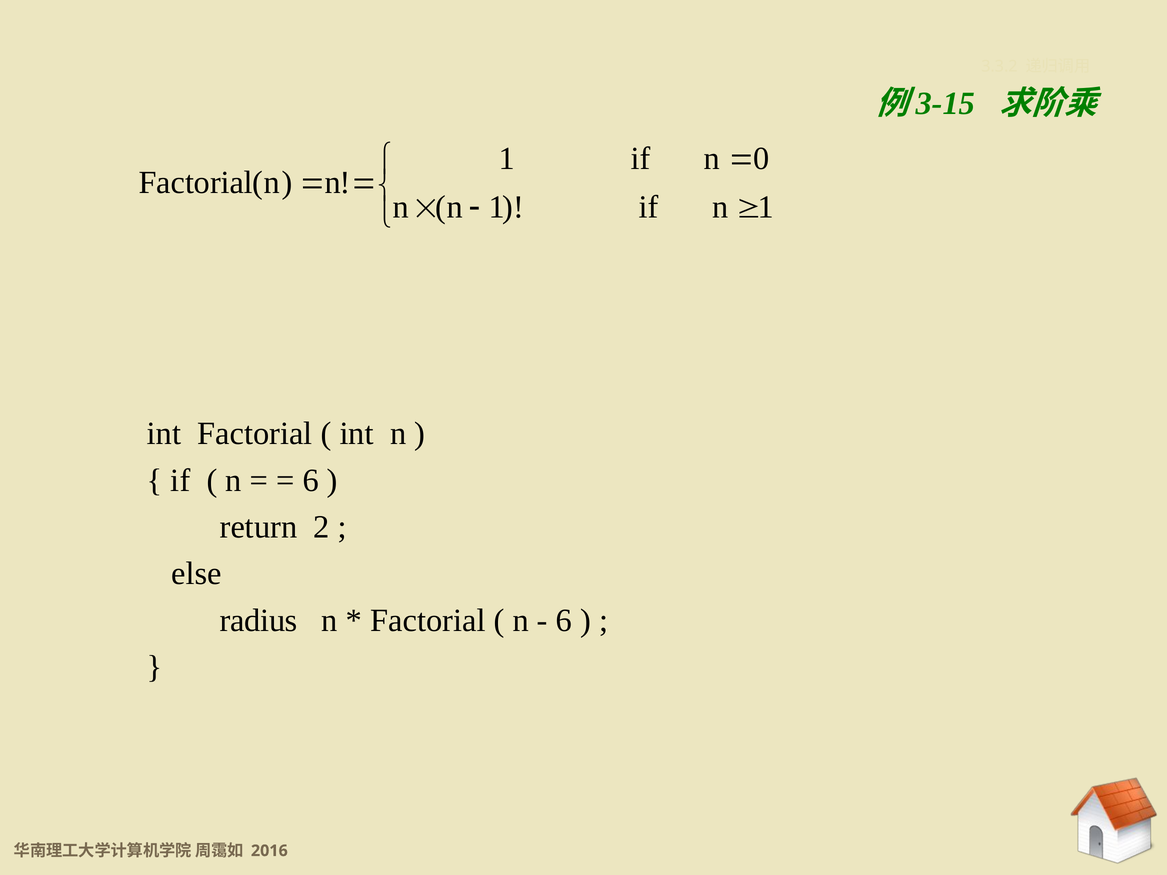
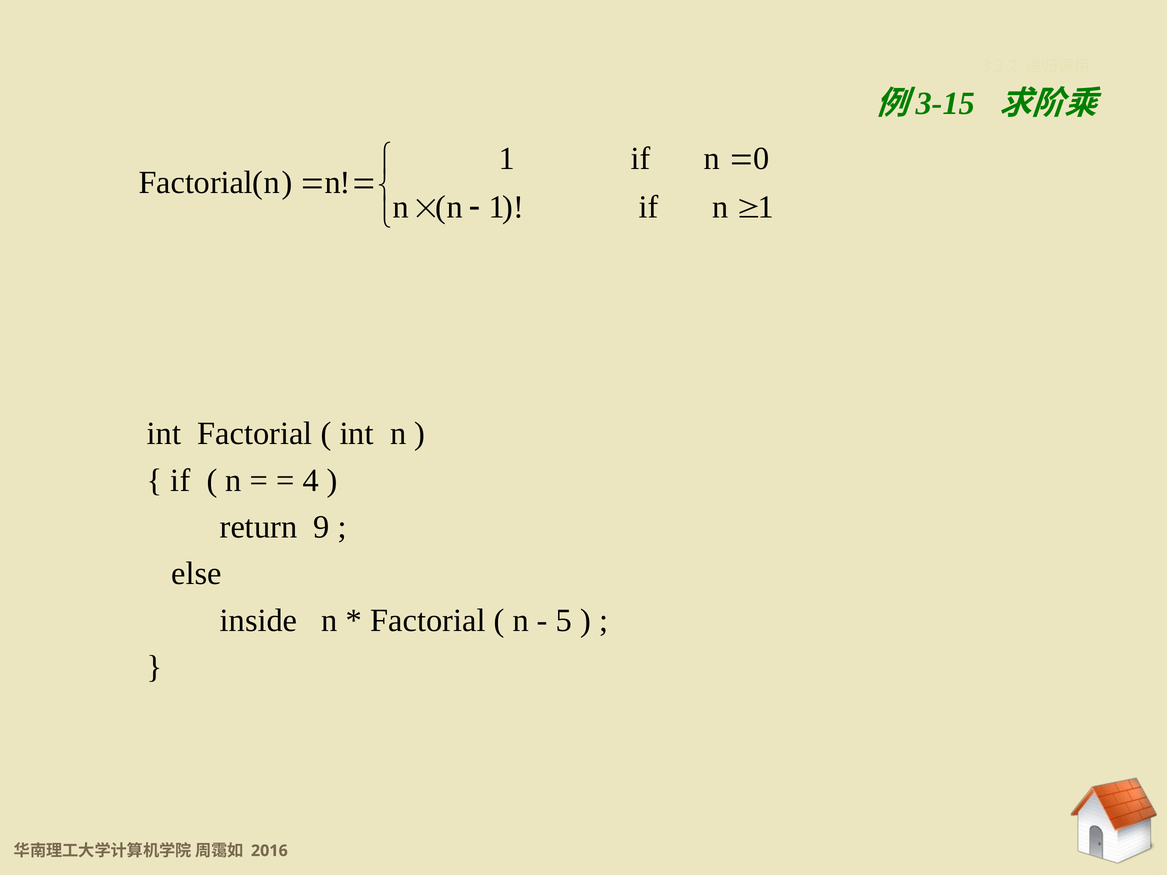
6 at (311, 480): 6 -> 4
2: 2 -> 9
radius: radius -> inside
6 at (564, 621): 6 -> 5
